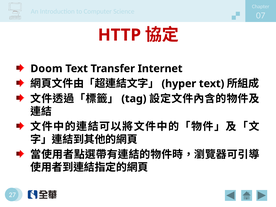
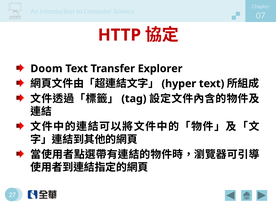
Internet: Internet -> Explorer
